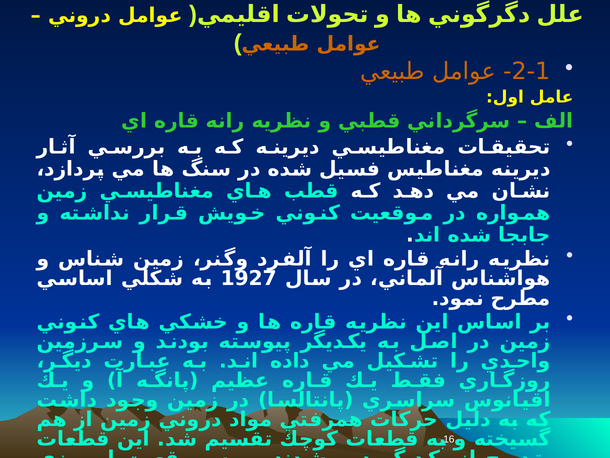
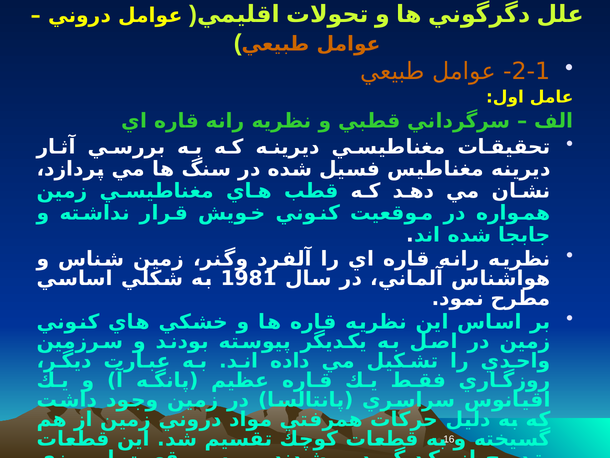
1927: 1927 -> 1981
